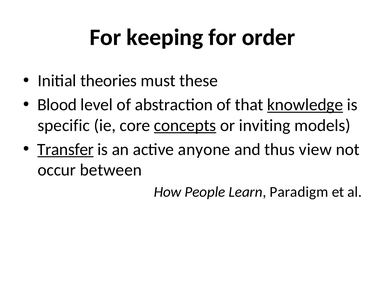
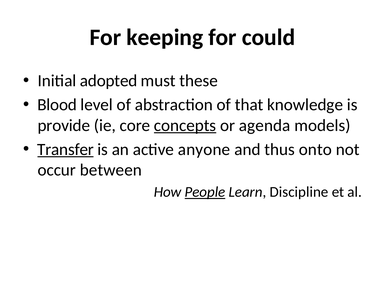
order: order -> could
theories: theories -> adopted
knowledge underline: present -> none
specific: specific -> provide
inviting: inviting -> agenda
view: view -> onto
People underline: none -> present
Paradigm: Paradigm -> Discipline
